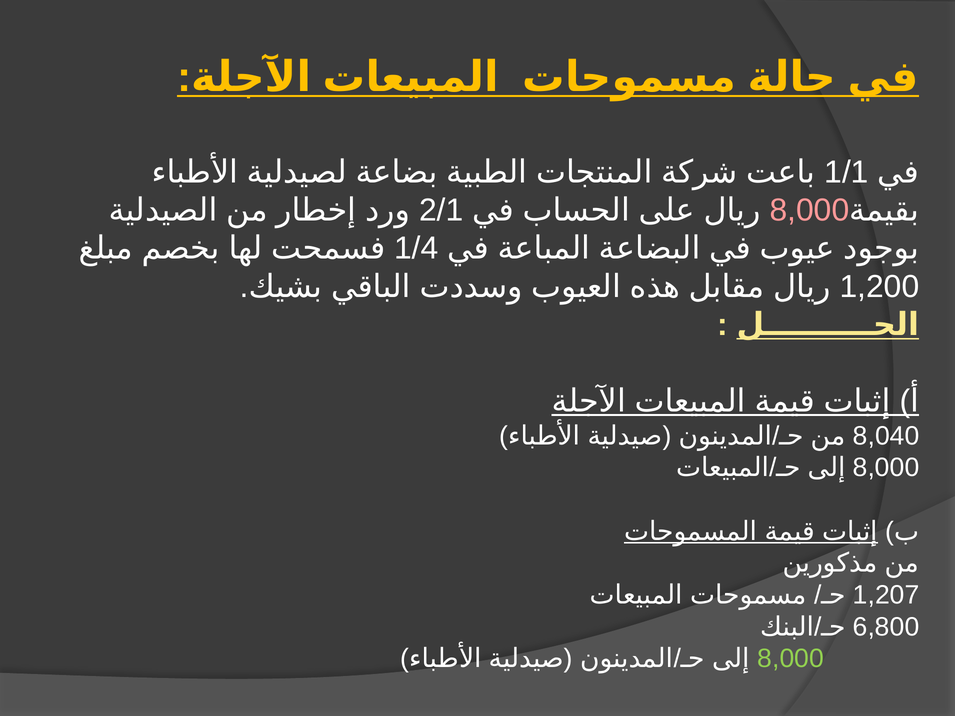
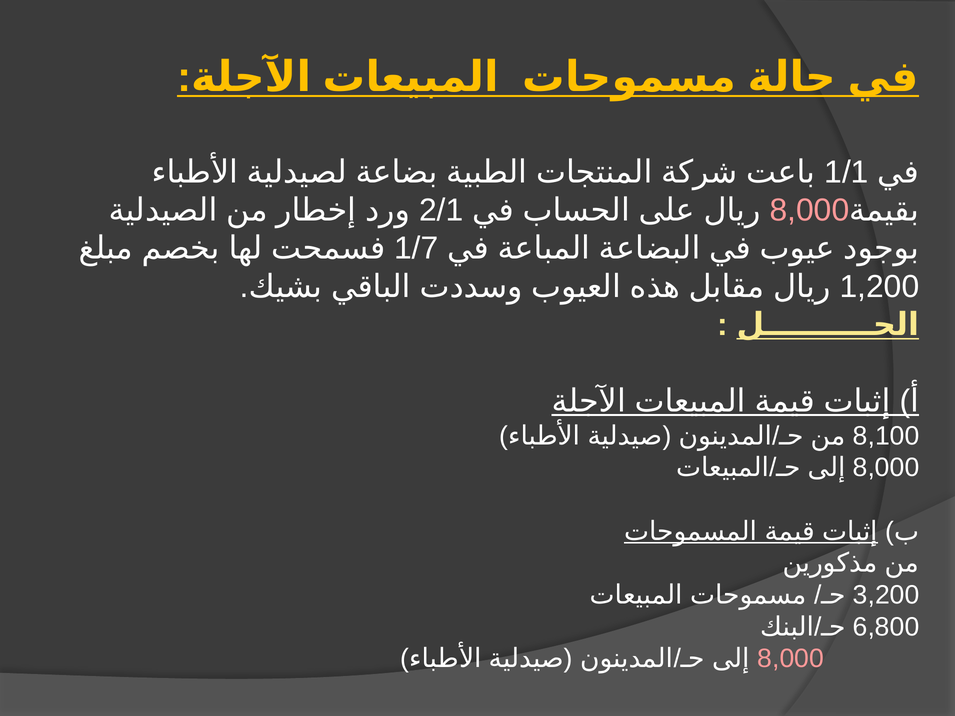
1/4: 1/4 -> 1/7
8,040: 8,040 -> 8,100
1,207: 1,207 -> 3,200
8,000 at (791, 659) colour: light green -> pink
